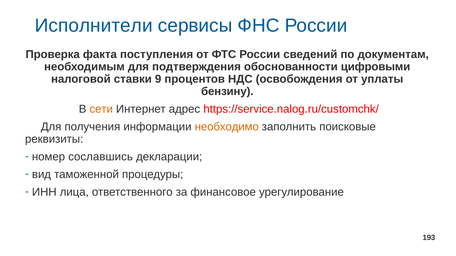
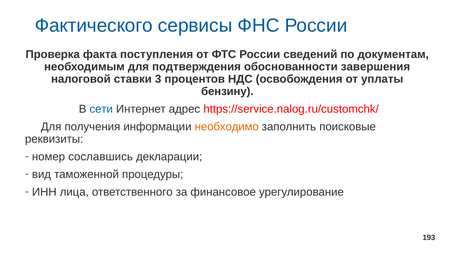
Исполнители: Исполнители -> Фактического
цифровыми: цифровыми -> завершения
9: 9 -> 3
сети colour: orange -> blue
